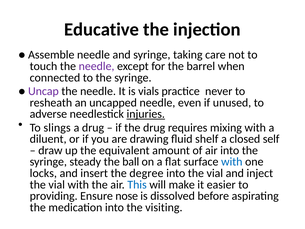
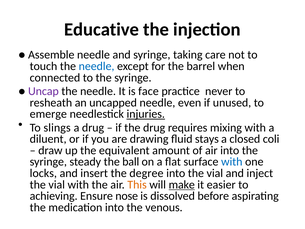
needle at (97, 66) colour: purple -> blue
vials: vials -> face
adverse: adverse -> emerge
shelf: shelf -> stays
self: self -> coli
This colour: blue -> orange
make underline: none -> present
providing: providing -> achieving
visiting: visiting -> venous
